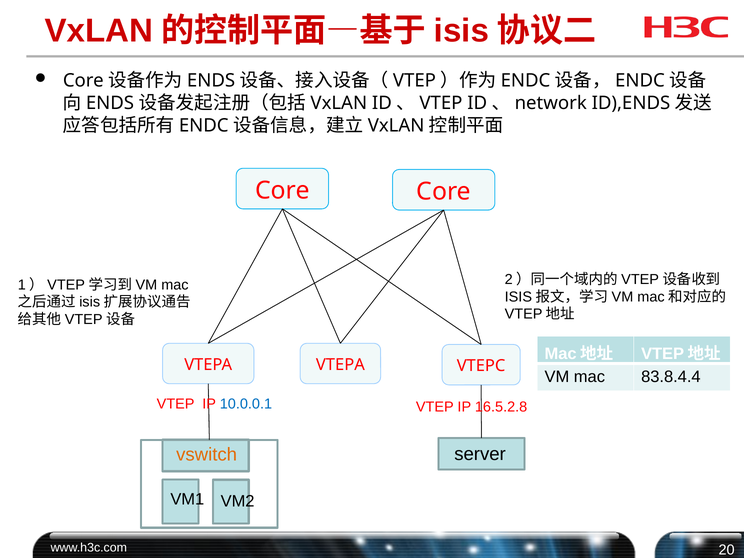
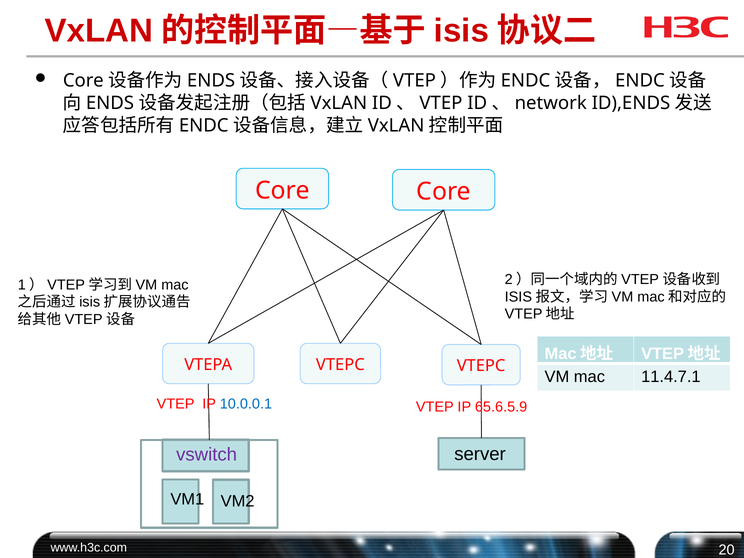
VTEPA VTEPA: VTEPA -> VTEPC
83.8.4.4: 83.8.4.4 -> 11.4.7.1
16.5.2.8: 16.5.2.8 -> 65.6.5.9
vswitch colour: orange -> purple
